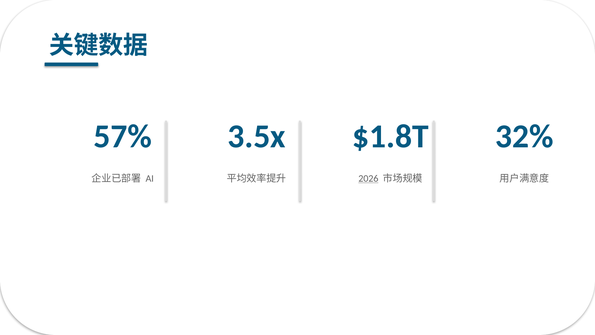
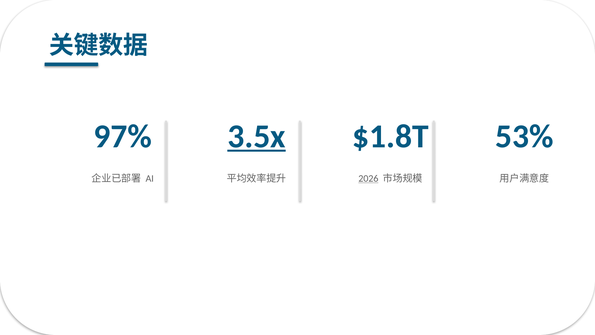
57%: 57% -> 97%
3.5x underline: none -> present
32%: 32% -> 53%
